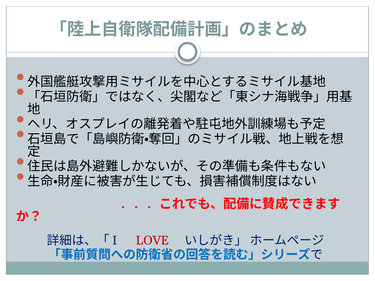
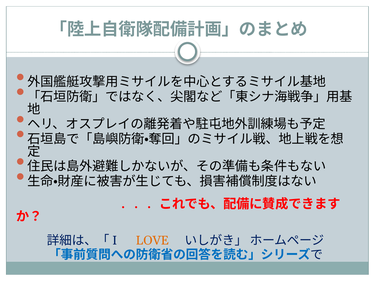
LOVE colour: red -> orange
